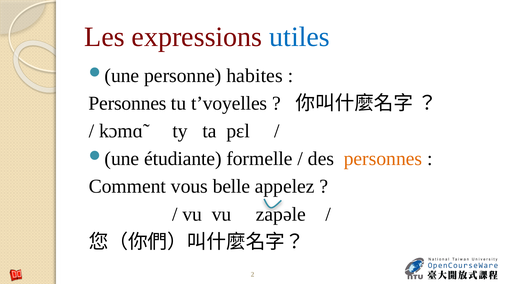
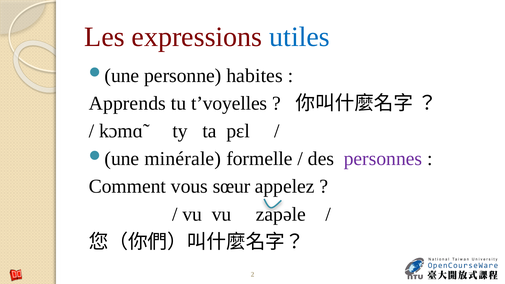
Personnes at (128, 103): Personnes -> Apprends
étudiante: étudiante -> minérale
personnes at (383, 159) colour: orange -> purple
belle: belle -> sœur
